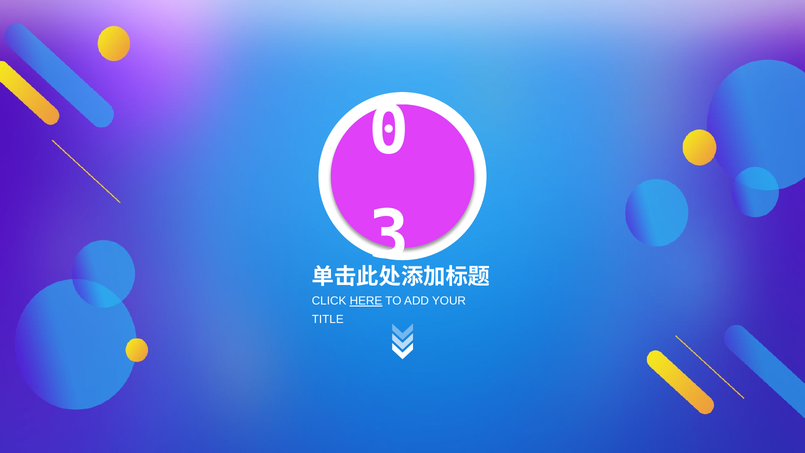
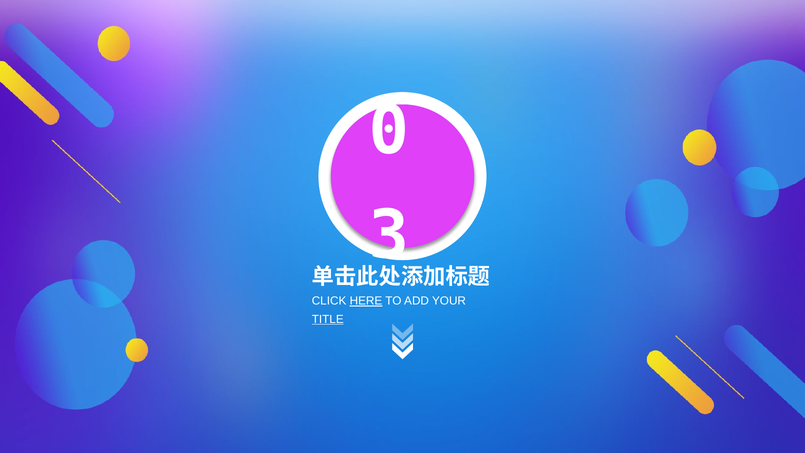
TITLE underline: none -> present
